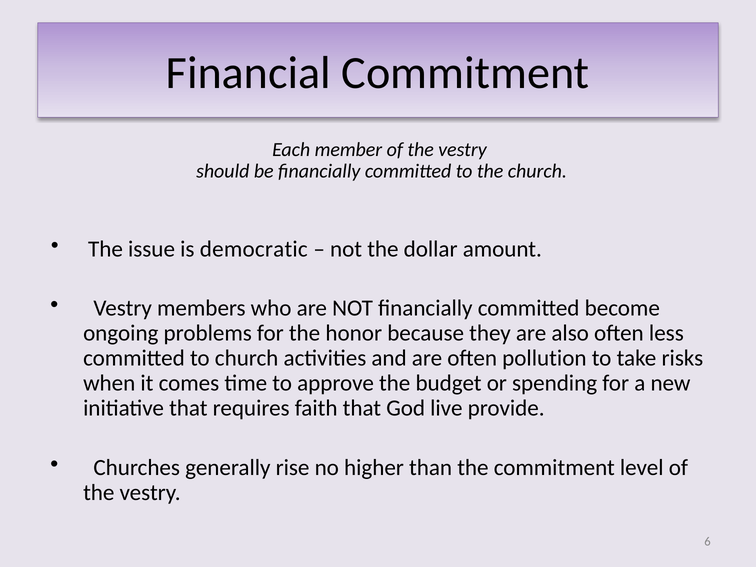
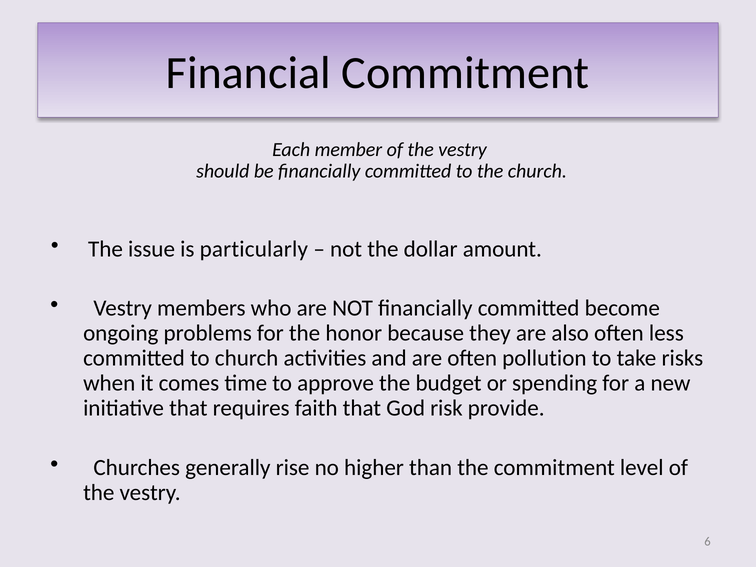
democratic: democratic -> particularly
live: live -> risk
